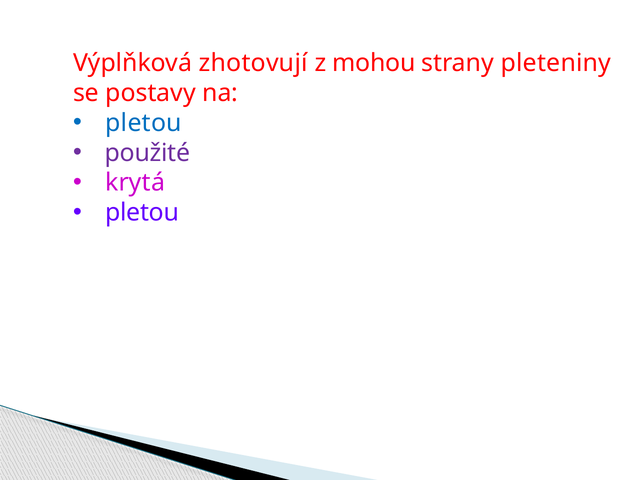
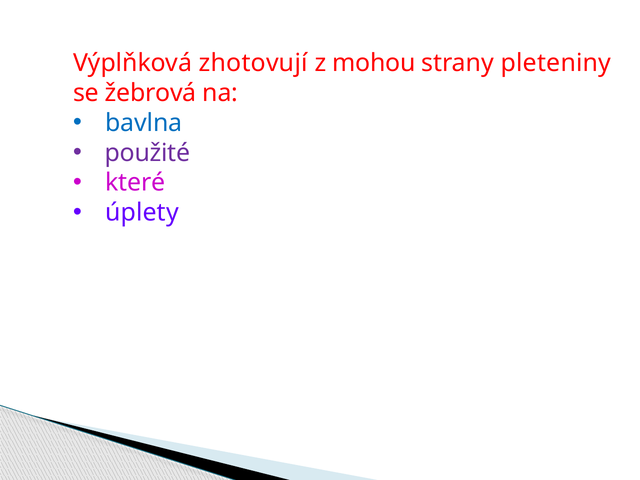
postavy: postavy -> žebrová
pletou at (144, 123): pletou -> bavlna
krytá: krytá -> které
pletou at (142, 213): pletou -> úplety
